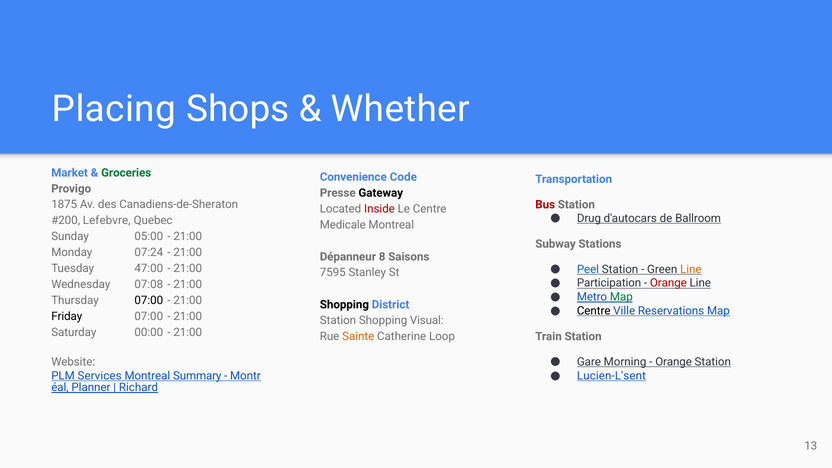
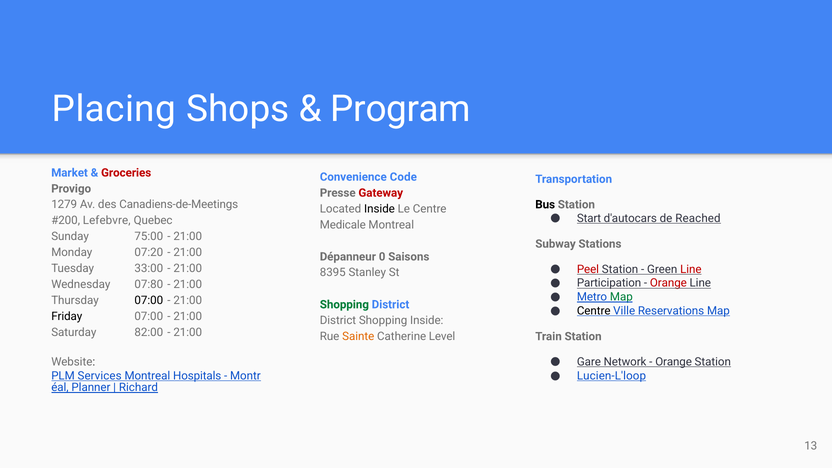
Whether: Whether -> Program
Groceries colour: green -> red
Gateway colour: black -> red
1875: 1875 -> 1279
Canadiens-de-Sheraton: Canadiens-de-Sheraton -> Canadiens-de-Meetings
Bus colour: red -> black
Inside at (379, 209) colour: red -> black
Drug: Drug -> Start
Ballroom: Ballroom -> Reached
05:00: 05:00 -> 75:00
07:24: 07:24 -> 07:20
8: 8 -> 0
47:00: 47:00 -> 33:00
Peel colour: blue -> red
Line at (691, 269) colour: orange -> red
7595: 7595 -> 8395
07:08: 07:08 -> 07:80
Shopping at (344, 305) colour: black -> green
Station at (338, 320): Station -> District
Shopping Visual: Visual -> Inside
00:00: 00:00 -> 82:00
Loop: Loop -> Level
Morning: Morning -> Network
Lucien-L'sent: Lucien-L'sent -> Lucien-L'loop
Summary: Summary -> Hospitals
